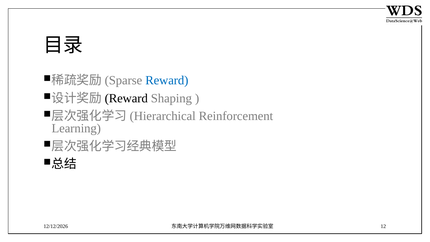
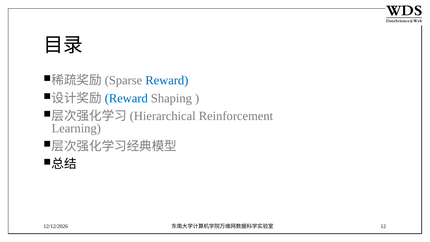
Reward at (126, 98) colour: black -> blue
